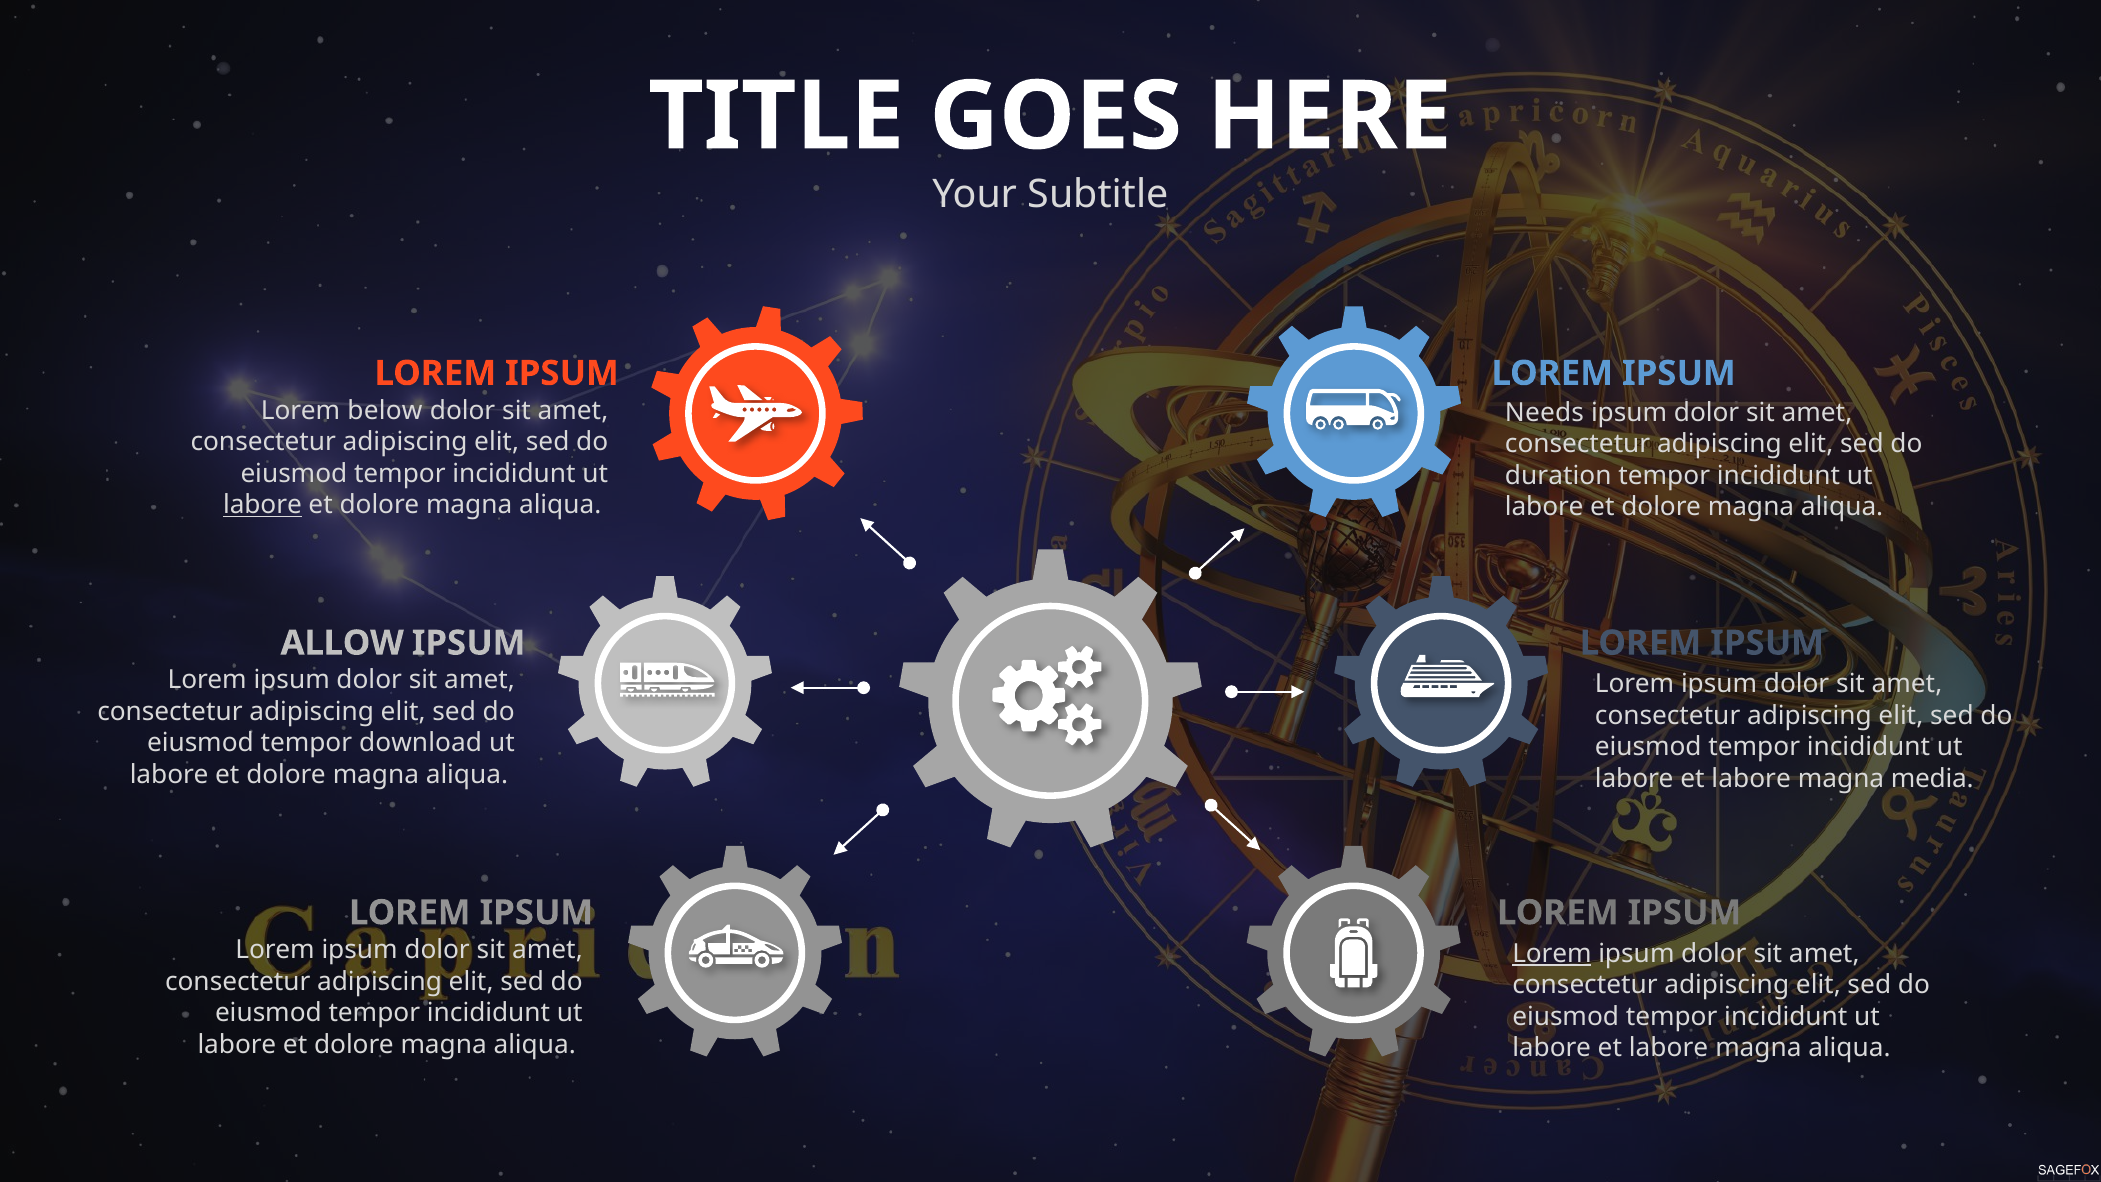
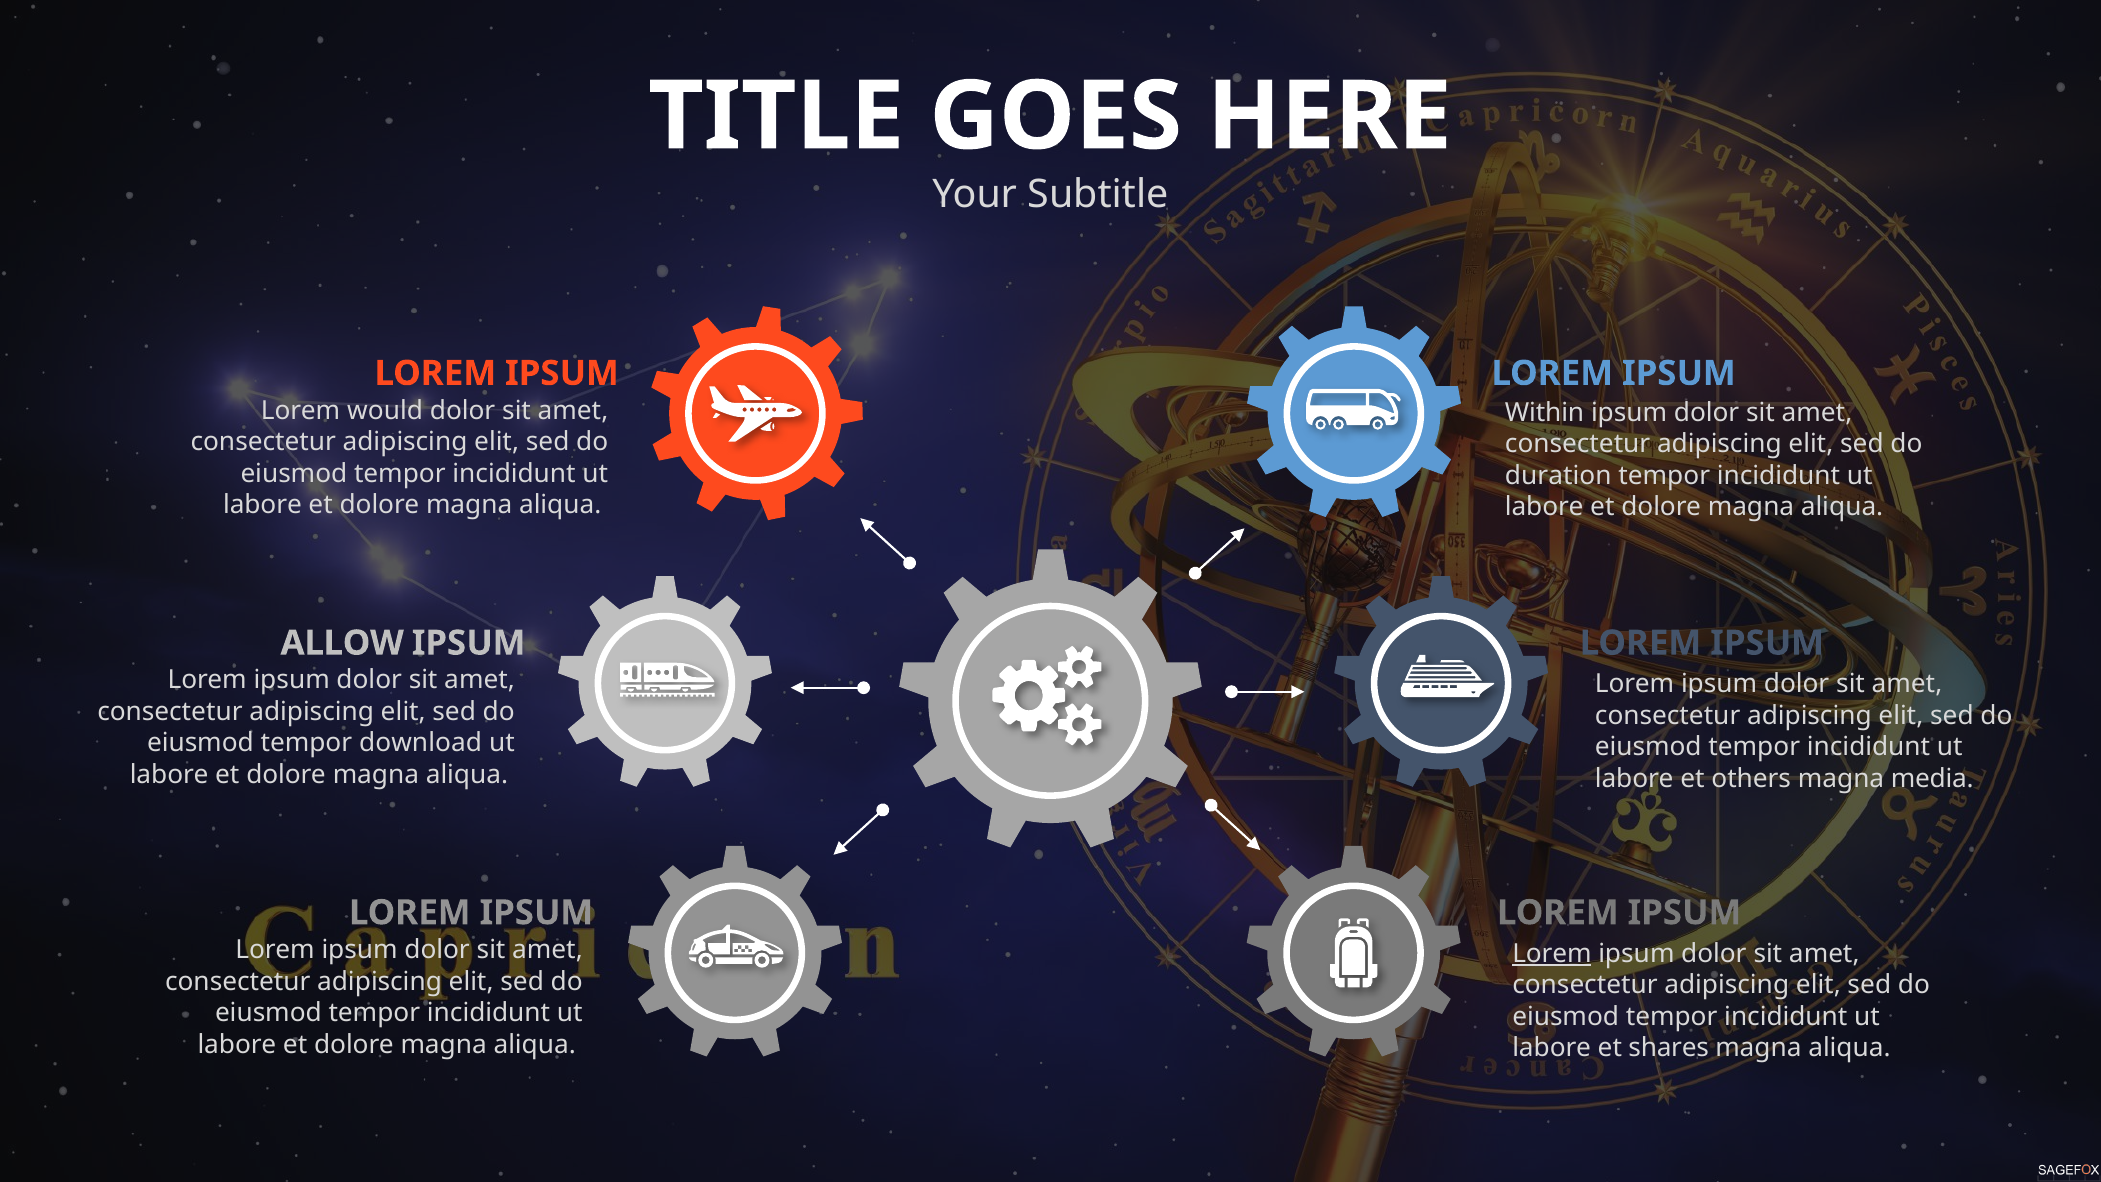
below: below -> would
Needs: Needs -> Within
labore at (262, 505) underline: present -> none
labore at (1751, 778): labore -> others
labore at (1669, 1048): labore -> shares
